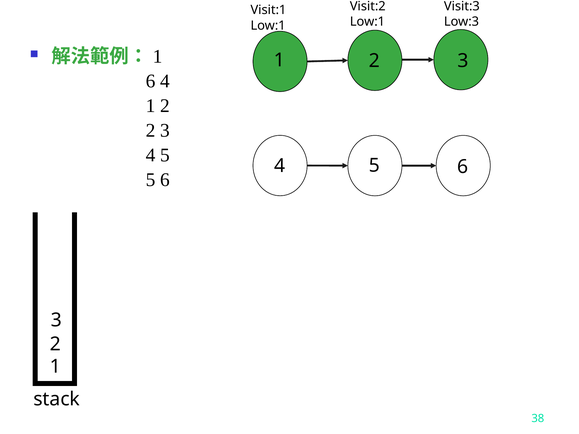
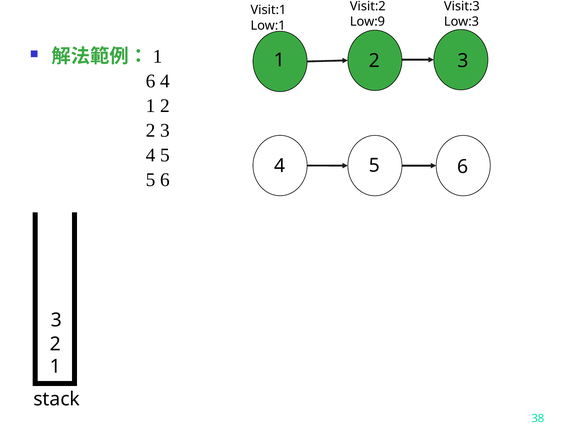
Low:1 at (367, 22): Low:1 -> Low:9
